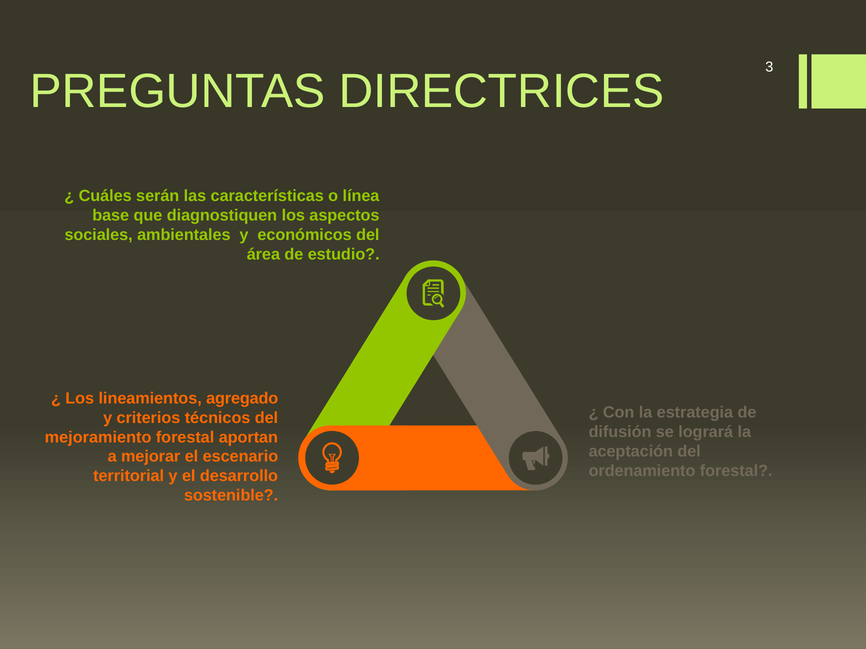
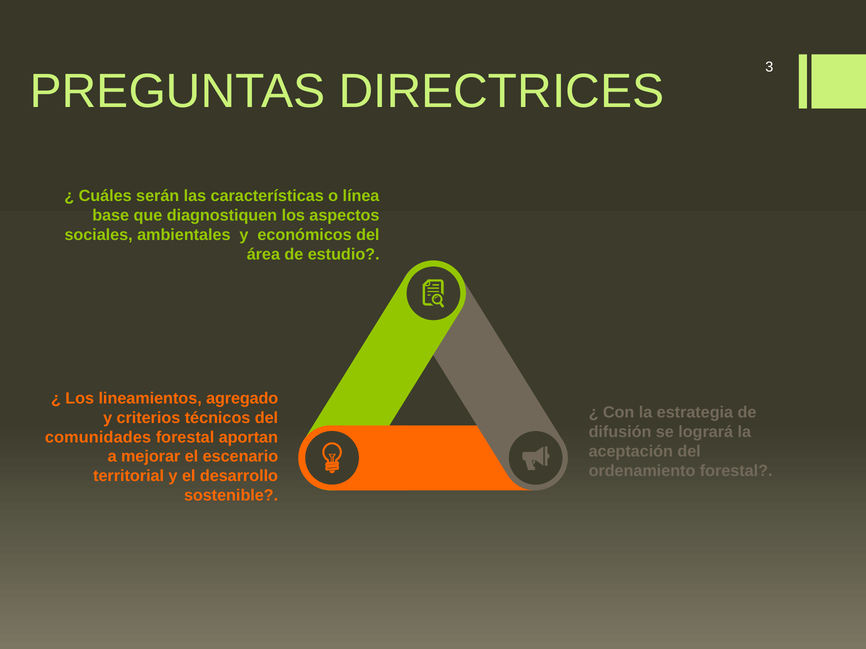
mejoramiento: mejoramiento -> comunidades
